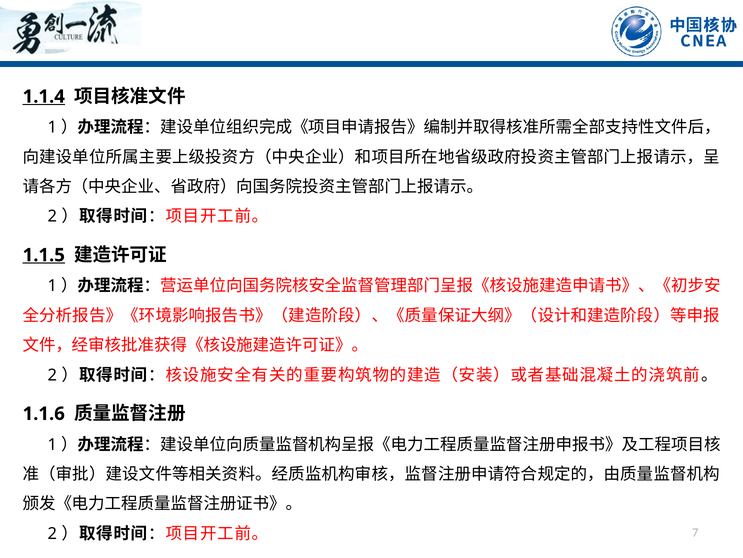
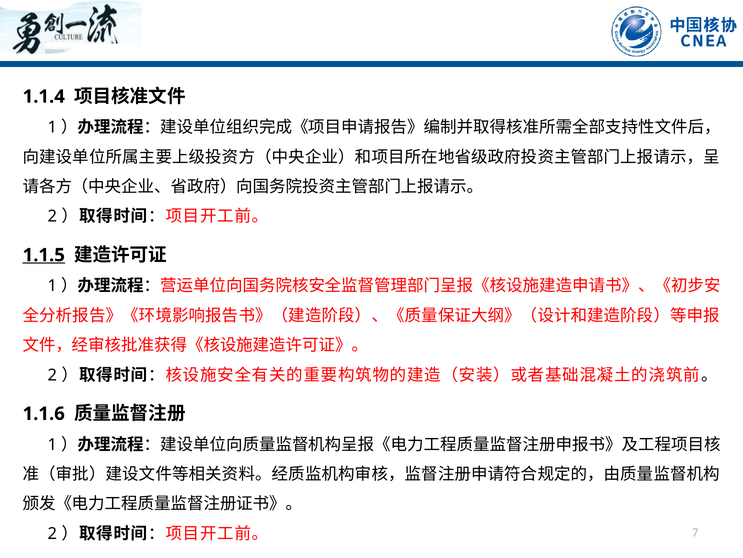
1.1.4 underline: present -> none
